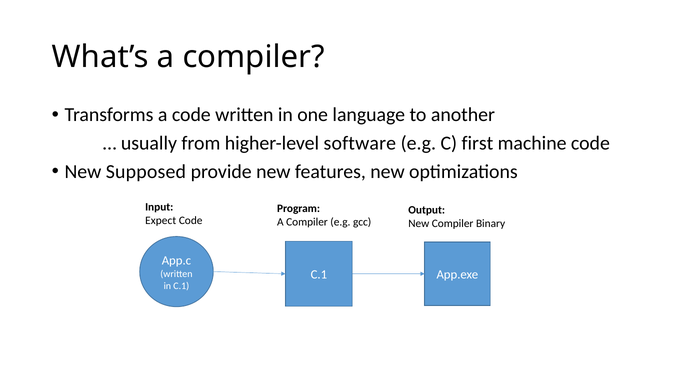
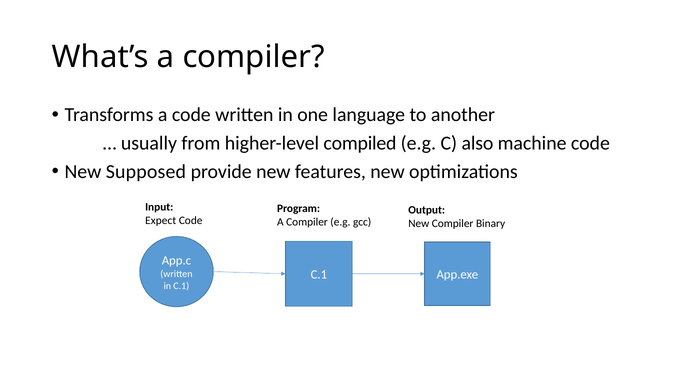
software: software -> compiled
first: first -> also
